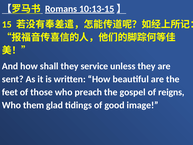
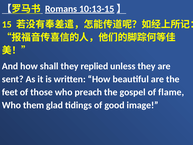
service: service -> replied
reigns: reigns -> flame
